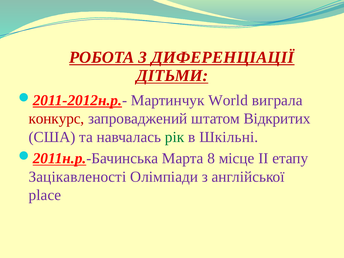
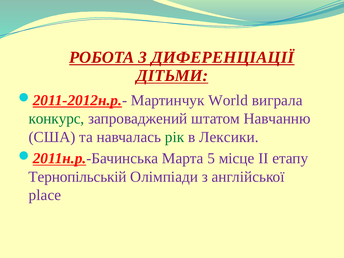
конкурс colour: red -> green
Відкритих: Відкритих -> Навчанню
Шкільні: Шкільні -> Лексики
8: 8 -> 5
Зацікавленості: Зацікавленості -> Тернопільській
